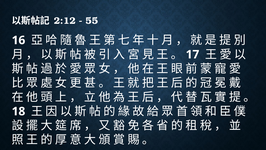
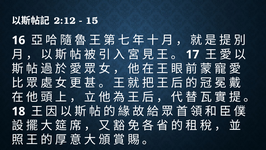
55: 55 -> 15
